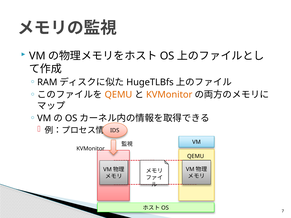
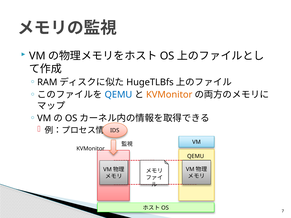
QEMU at (118, 95) colour: orange -> blue
